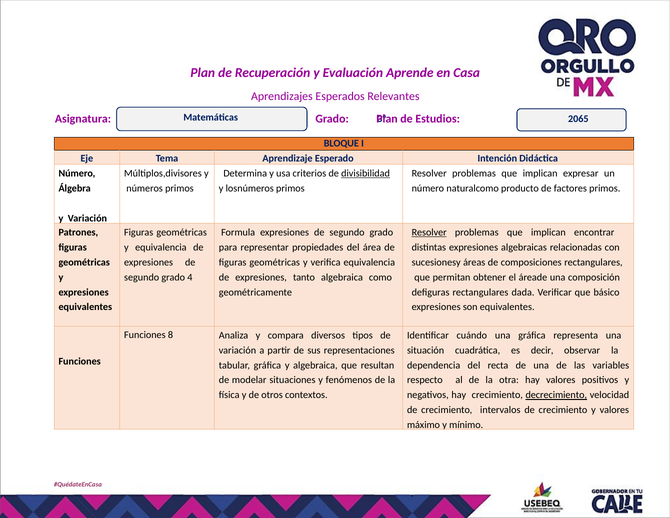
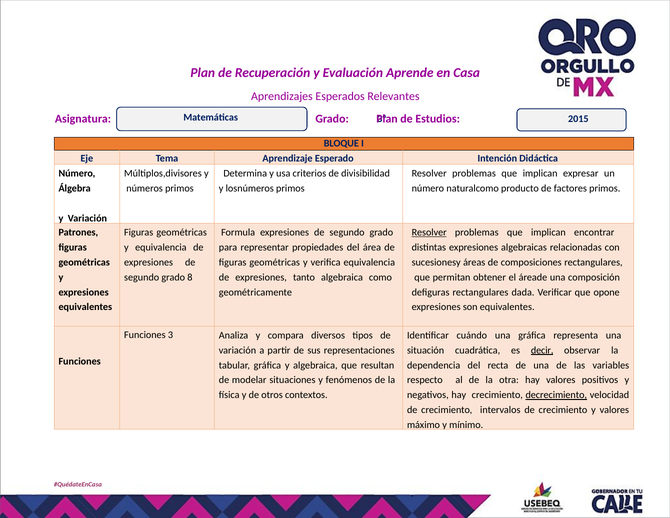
2065: 2065 -> 2015
divisibilidad underline: present -> none
4: 4 -> 8
básico: básico -> opone
8: 8 -> 3
decir underline: none -> present
